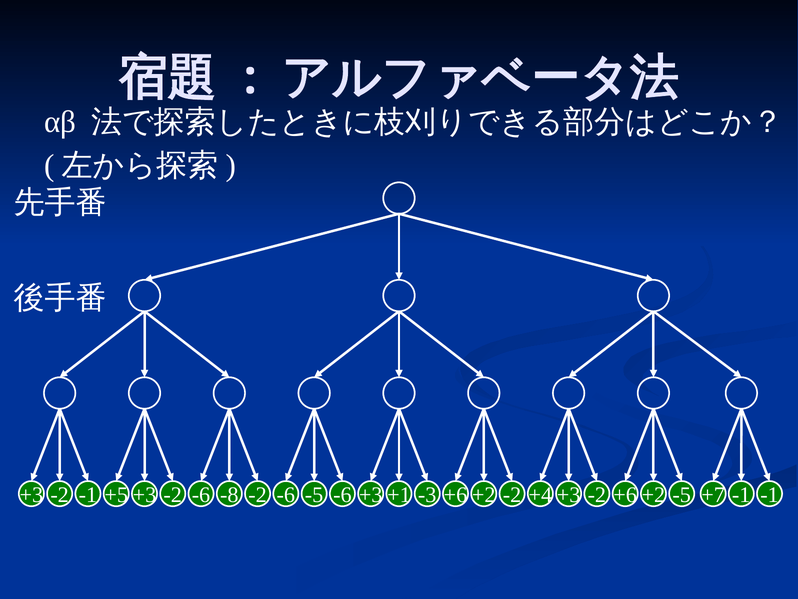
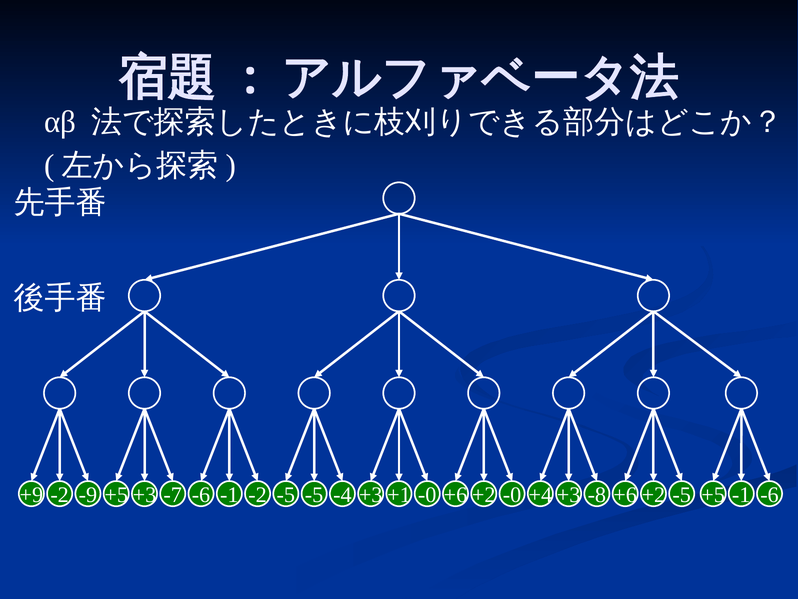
+3: +3 -> +9
-2 -1: -1 -> -9
-2 at (173, 495): -2 -> -7
-6 -8: -8 -> -1
-6 at (286, 495): -6 -> -5
-5 -6: -6 -> -4
-3 at (427, 495): -3 -> -0
-2 at (512, 495): -2 -> -0
-2 at (597, 495): -2 -> -8
+7: +7 -> +5
-1 -1: -1 -> -6
